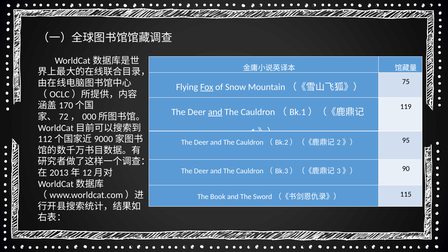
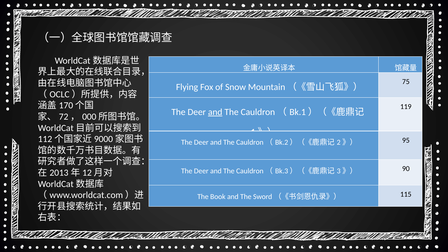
Fox underline: present -> none
